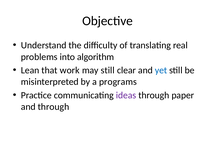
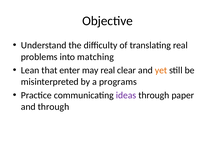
algorithm: algorithm -> matching
work: work -> enter
may still: still -> real
yet colour: blue -> orange
